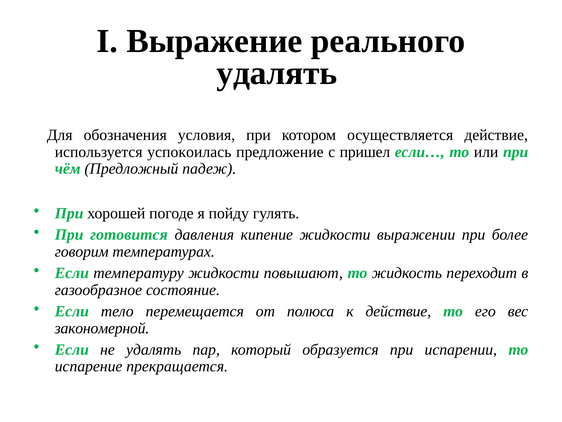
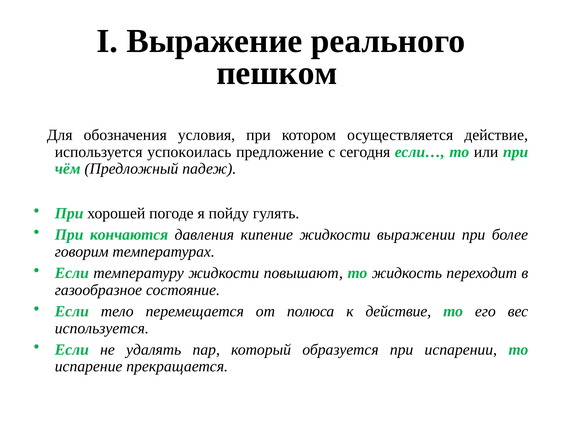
удалять at (277, 73): удалять -> пешком
пришел: пришел -> сегодня
готовится: готовится -> кончаются
закономерной at (102, 328): закономерной -> используется
